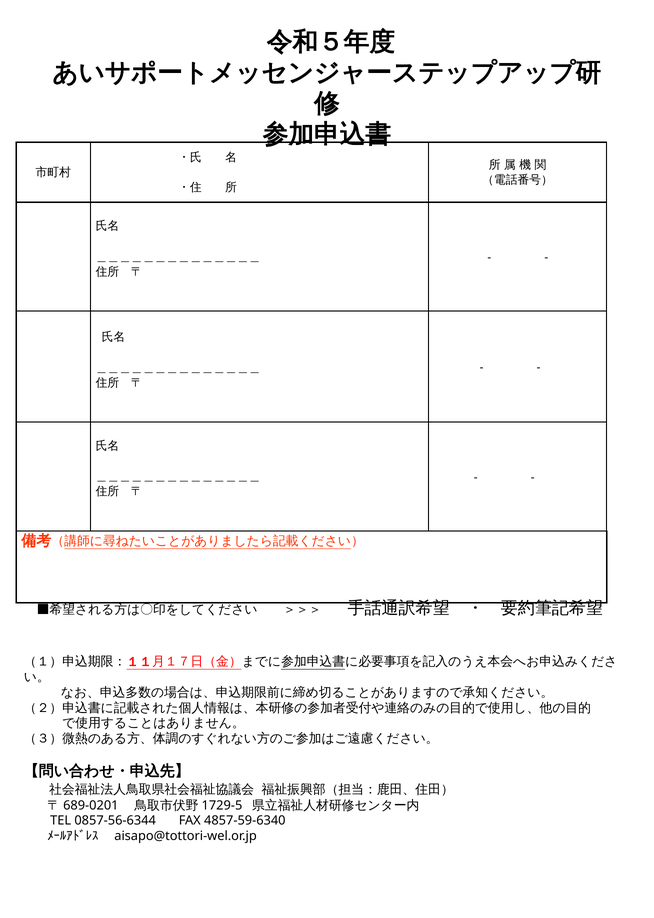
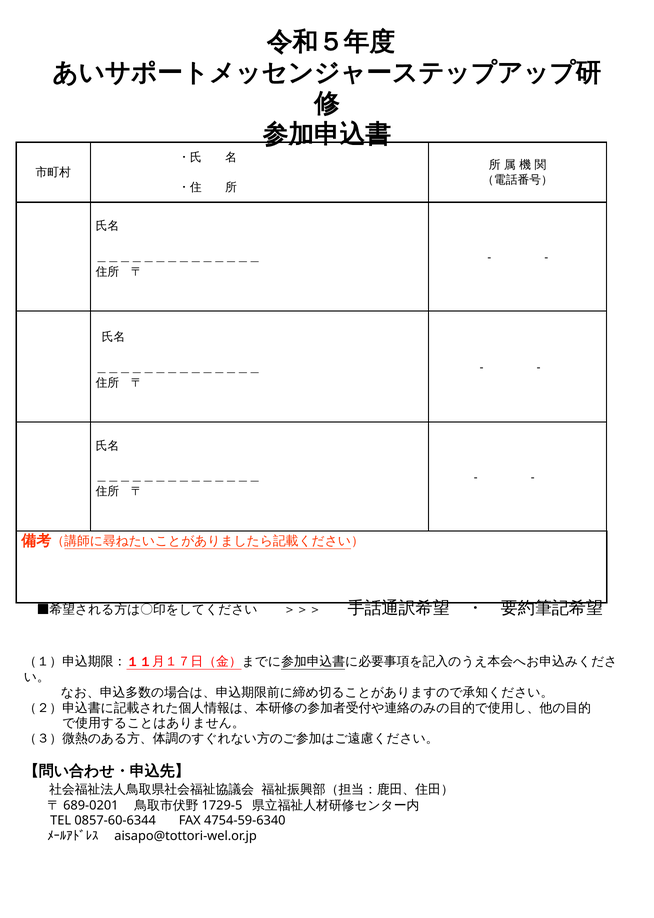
0857-56-6344: 0857-56-6344 -> 0857-60-6344
4857-59-6340: 4857-59-6340 -> 4754-59-6340
